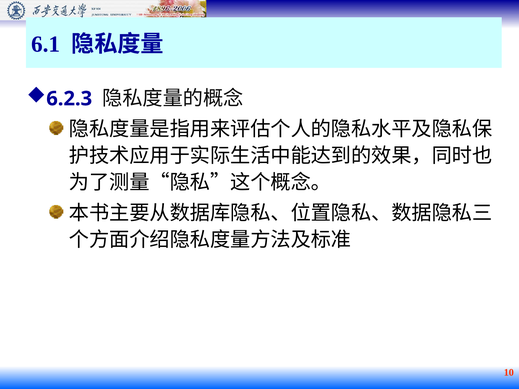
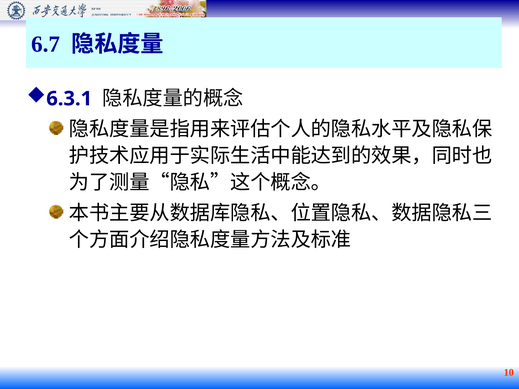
6.1: 6.1 -> 6.7
6.2.3: 6.2.3 -> 6.3.1
